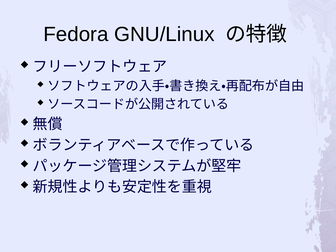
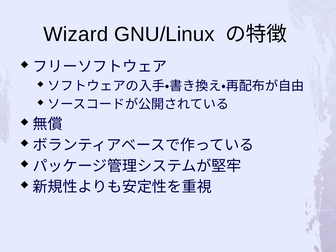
Fedora: Fedora -> Wizard
